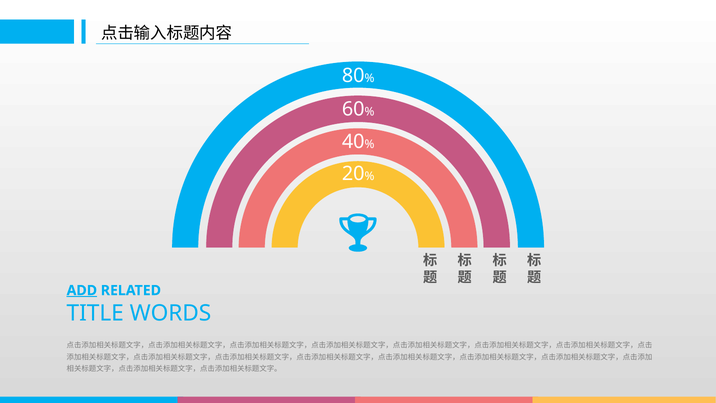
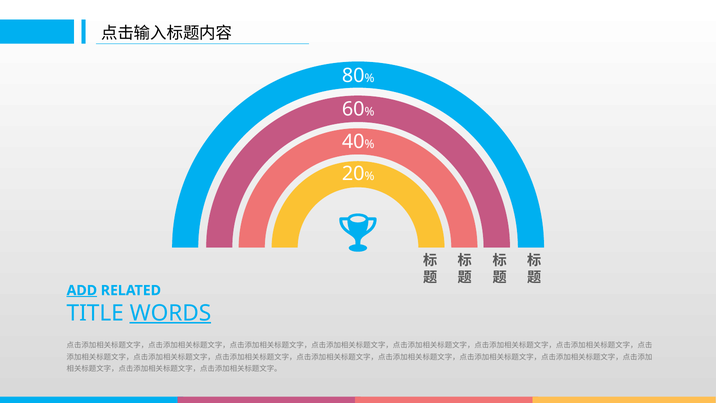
WORDS underline: none -> present
